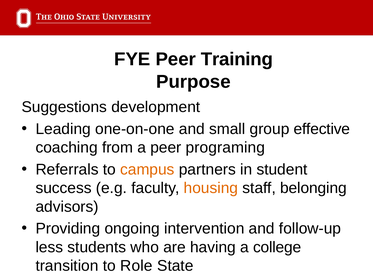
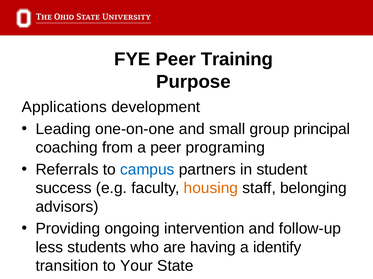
Suggestions: Suggestions -> Applications
effective: effective -> principal
campus colour: orange -> blue
college: college -> identify
Role: Role -> Your
